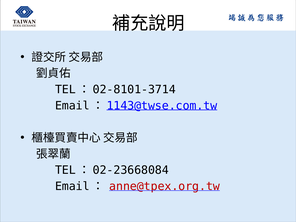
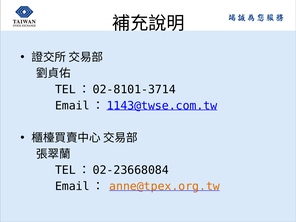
anne@tpex.org.tw colour: red -> orange
